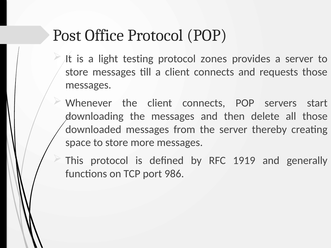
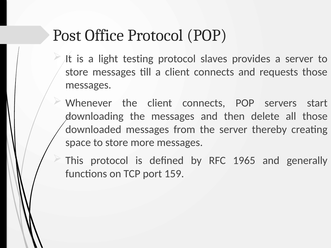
zones: zones -> slaves
1919: 1919 -> 1965
986: 986 -> 159
